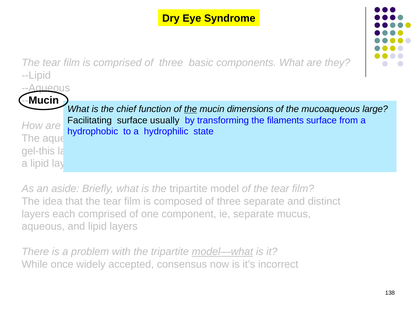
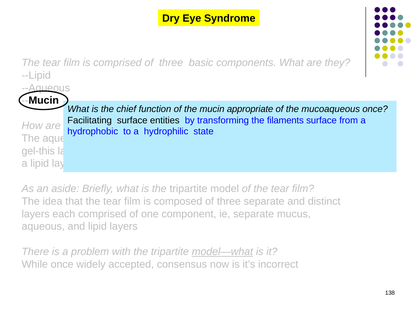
the at (191, 109) underline: present -> none
dimensions: dimensions -> appropriate
mucoaqueous large: large -> once
usually: usually -> entities
